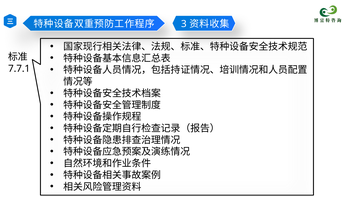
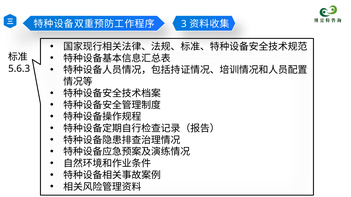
7.7.1: 7.7.1 -> 5.6.3
